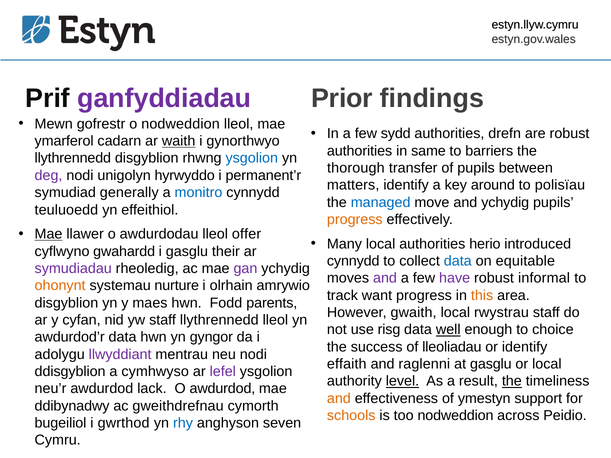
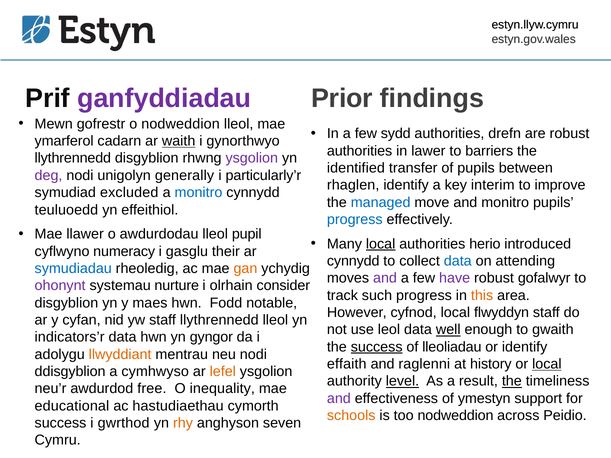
same: same -> lawer
ysgolion at (252, 158) colour: blue -> purple
thorough: thorough -> identified
hyrwyddo: hyrwyddo -> generally
permanent’r: permanent’r -> particularly’r
matters: matters -> rhaglen
around: around -> interim
polisïau: polisïau -> improve
generally: generally -> excluded
and ychydig: ychydig -> monitro
progress at (355, 220) colour: orange -> blue
Mae at (49, 234) underline: present -> none
offer: offer -> pupil
local at (381, 244) underline: none -> present
gwahardd: gwahardd -> numeracy
equitable: equitable -> attending
symudiadau colour: purple -> blue
gan colour: purple -> orange
informal: informal -> gofalwyr
ohonynt colour: orange -> purple
amrywio: amrywio -> consider
want: want -> such
parents: parents -> notable
gwaith: gwaith -> cyfnod
rwystrau: rwystrau -> flwyddyn
risg: risg -> leol
choice: choice -> gwaith
awdurdod’r: awdurdod’r -> indicators’r
success at (377, 347) underline: none -> present
llwyddiant colour: purple -> orange
at gasglu: gasglu -> history
local at (547, 364) underline: none -> present
lefel colour: purple -> orange
lack: lack -> free
O awdurdod: awdurdod -> inequality
and at (339, 399) colour: orange -> purple
ddibynadwy: ddibynadwy -> educational
gweithdrefnau: gweithdrefnau -> hastudiaethau
bugeiliol at (61, 423): bugeiliol -> success
rhy colour: blue -> orange
